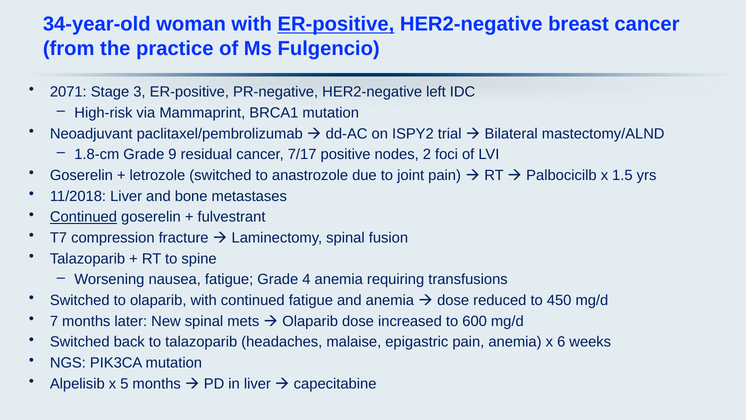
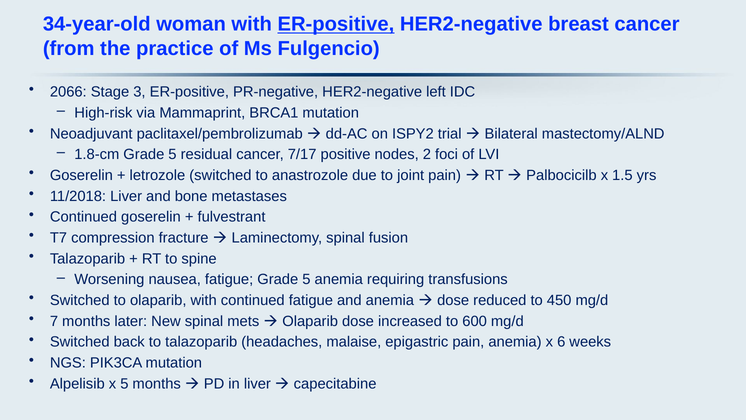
2071: 2071 -> 2066
1.8-cm Grade 9: 9 -> 5
Continued at (83, 217) underline: present -> none
fatigue Grade 4: 4 -> 5
